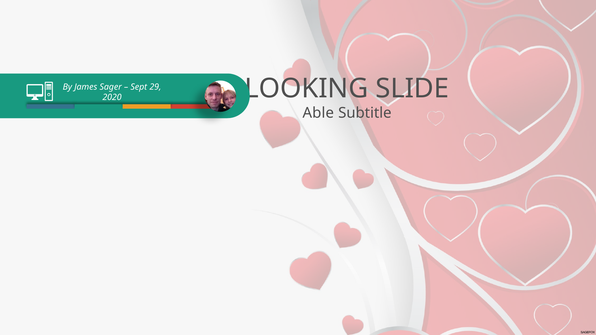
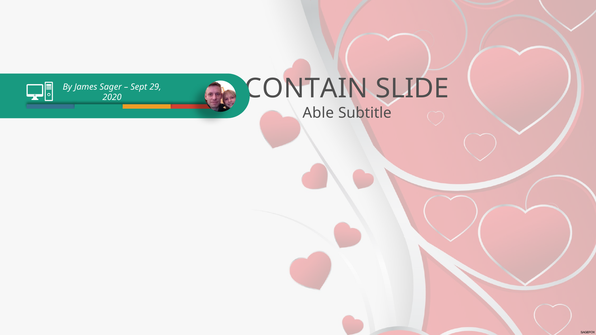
LOOKING: LOOKING -> CONTAIN
